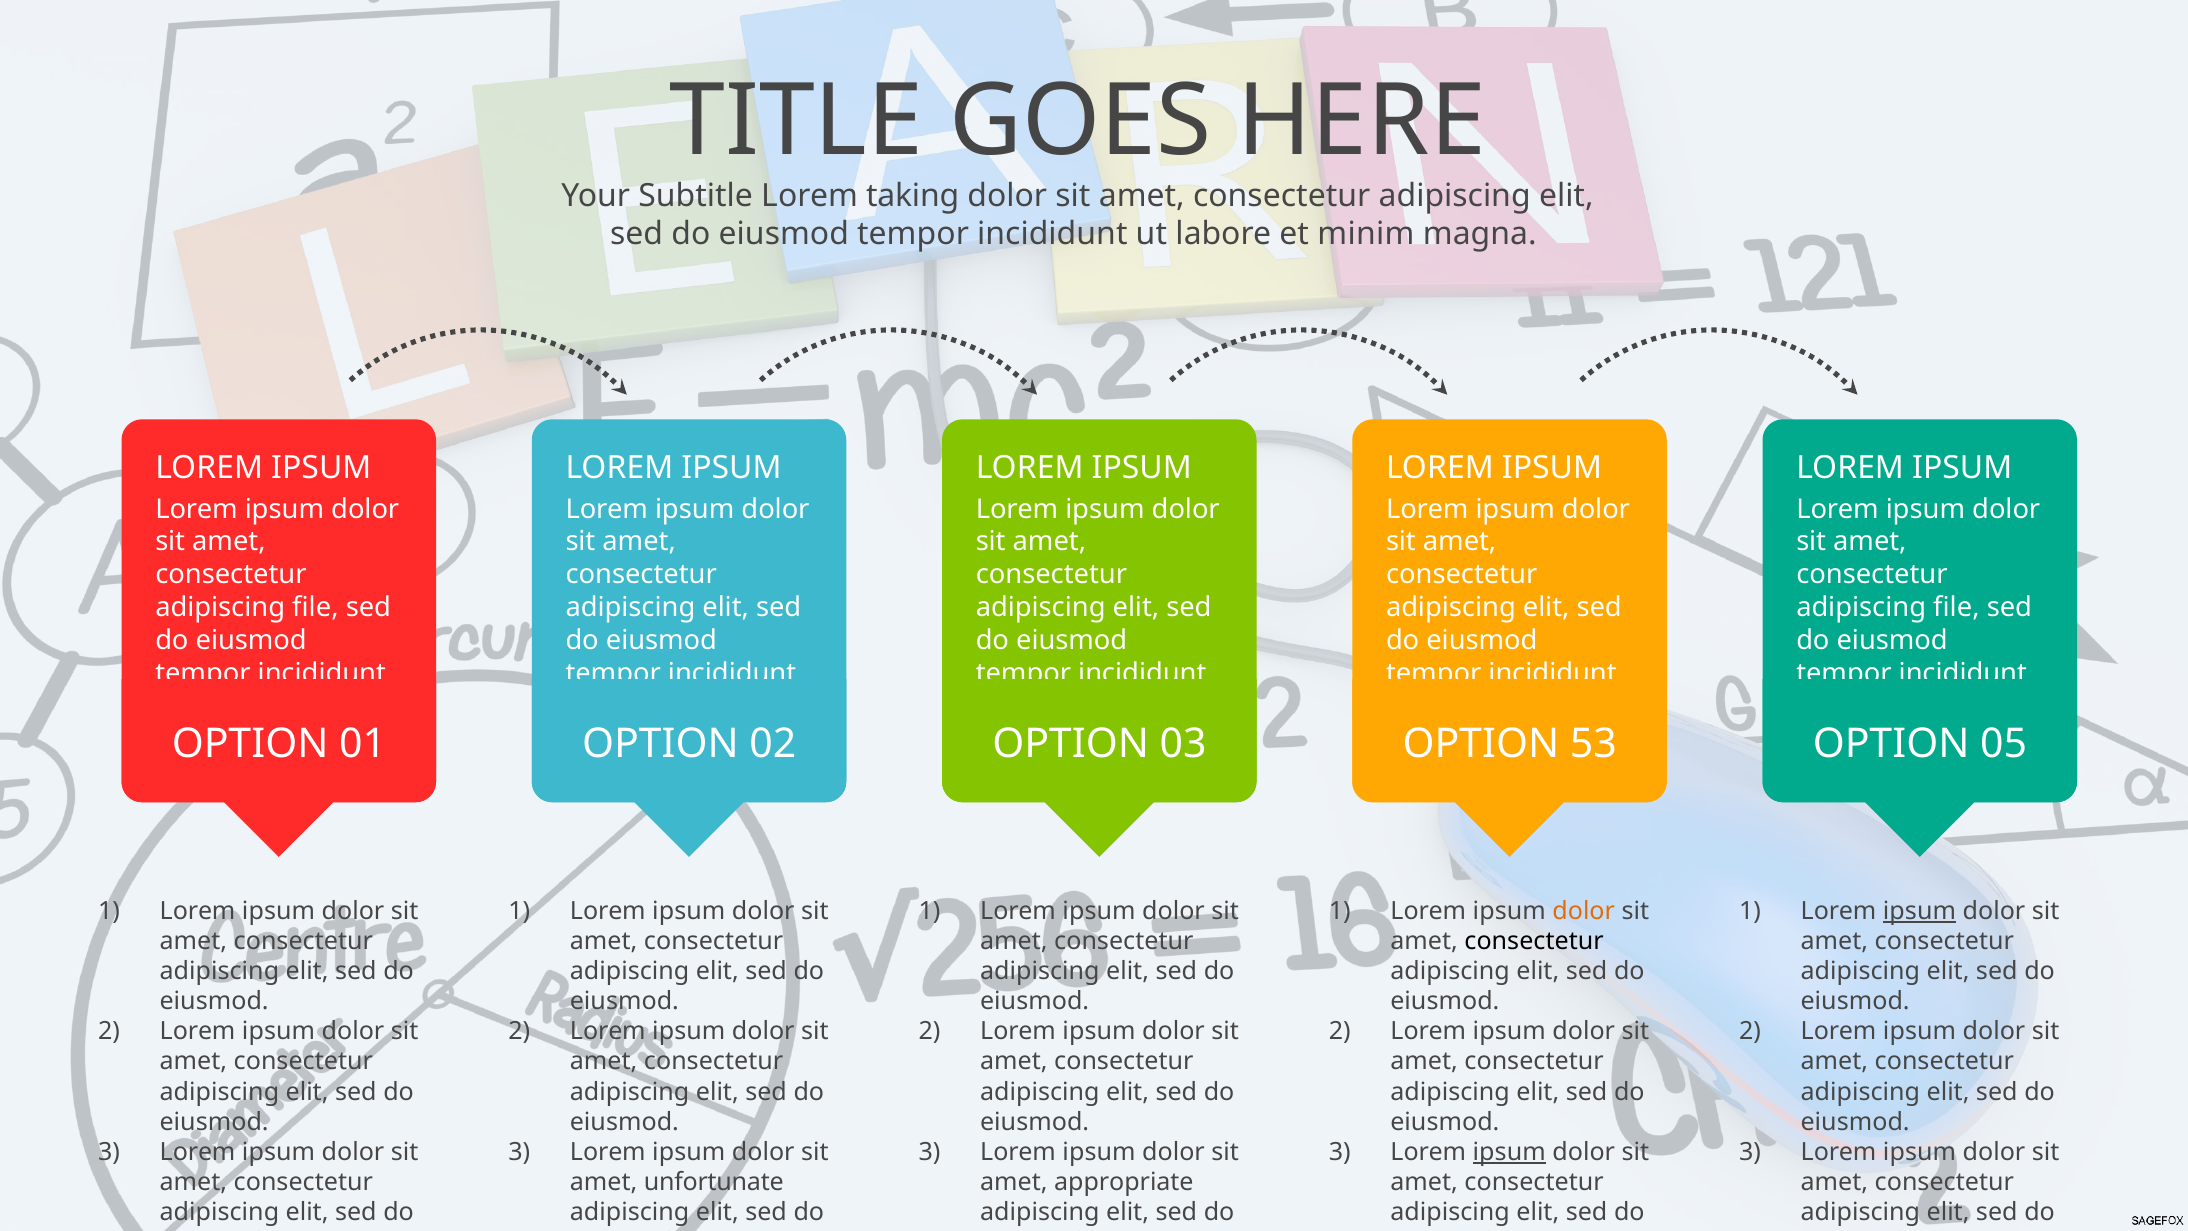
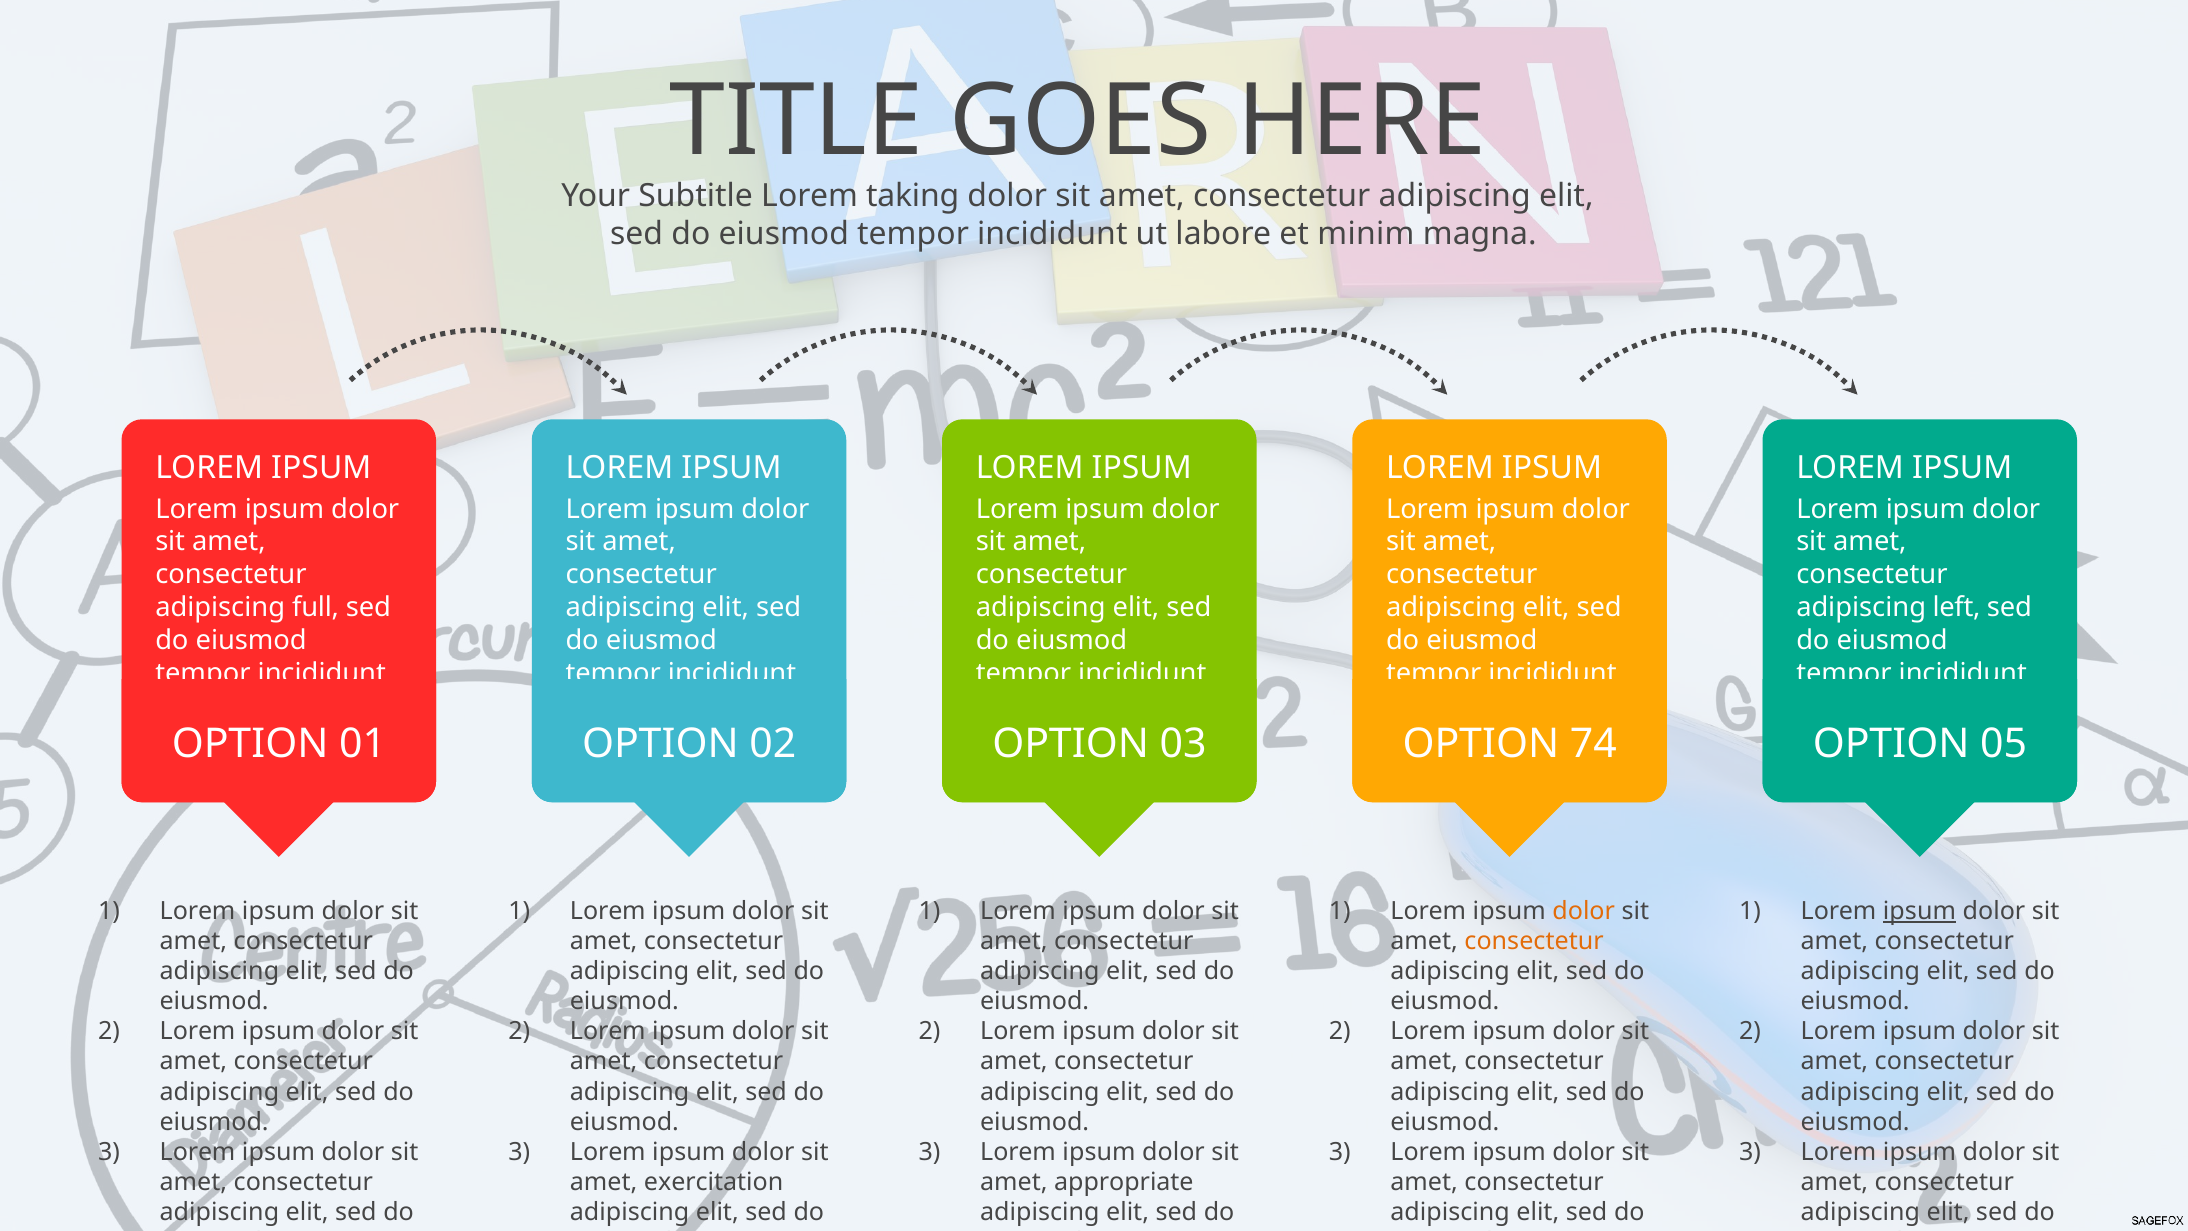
file at (315, 607): file -> full
file at (1956, 607): file -> left
53: 53 -> 74
consectetur at (1534, 941) colour: black -> orange
ipsum at (1509, 1152) underline: present -> none
unfortunate: unfortunate -> exercitation
